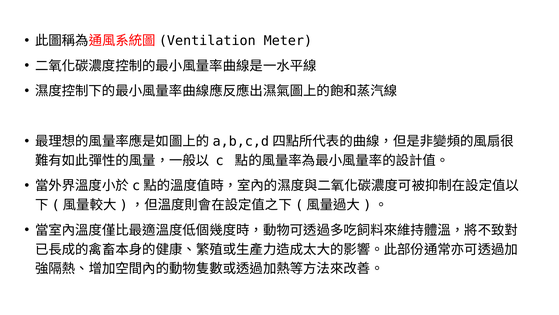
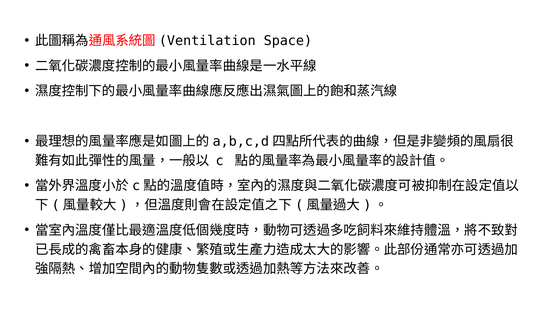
Meter: Meter -> Space
